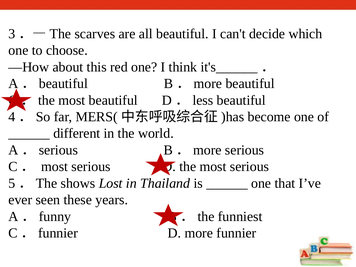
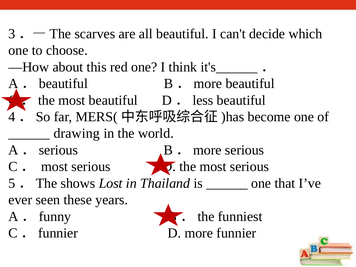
different: different -> drawing
